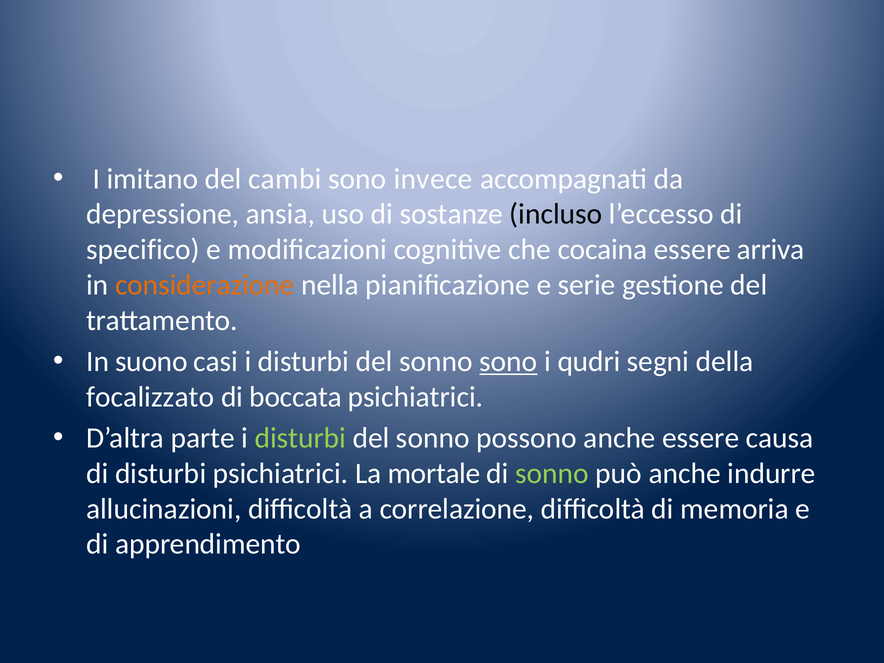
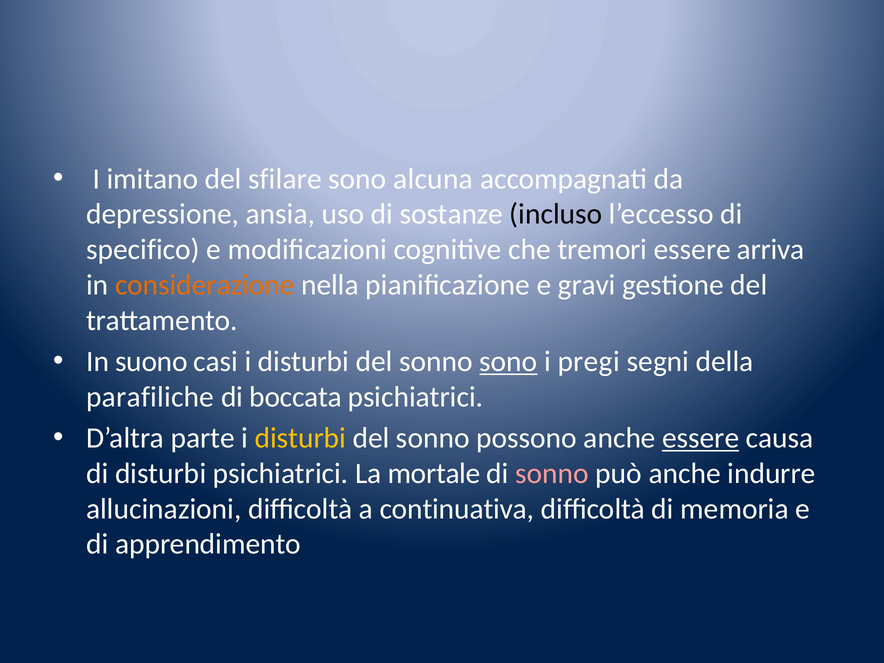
cambi: cambi -> sfilare
invece: invece -> alcuna
cocaina: cocaina -> tremori
serie: serie -> gravi
qudri: qudri -> pregi
focalizzato: focalizzato -> parafiliche
disturbi at (300, 438) colour: light green -> yellow
essere at (701, 438) underline: none -> present
sonno at (552, 474) colour: light green -> pink
correlazione: correlazione -> continuativa
